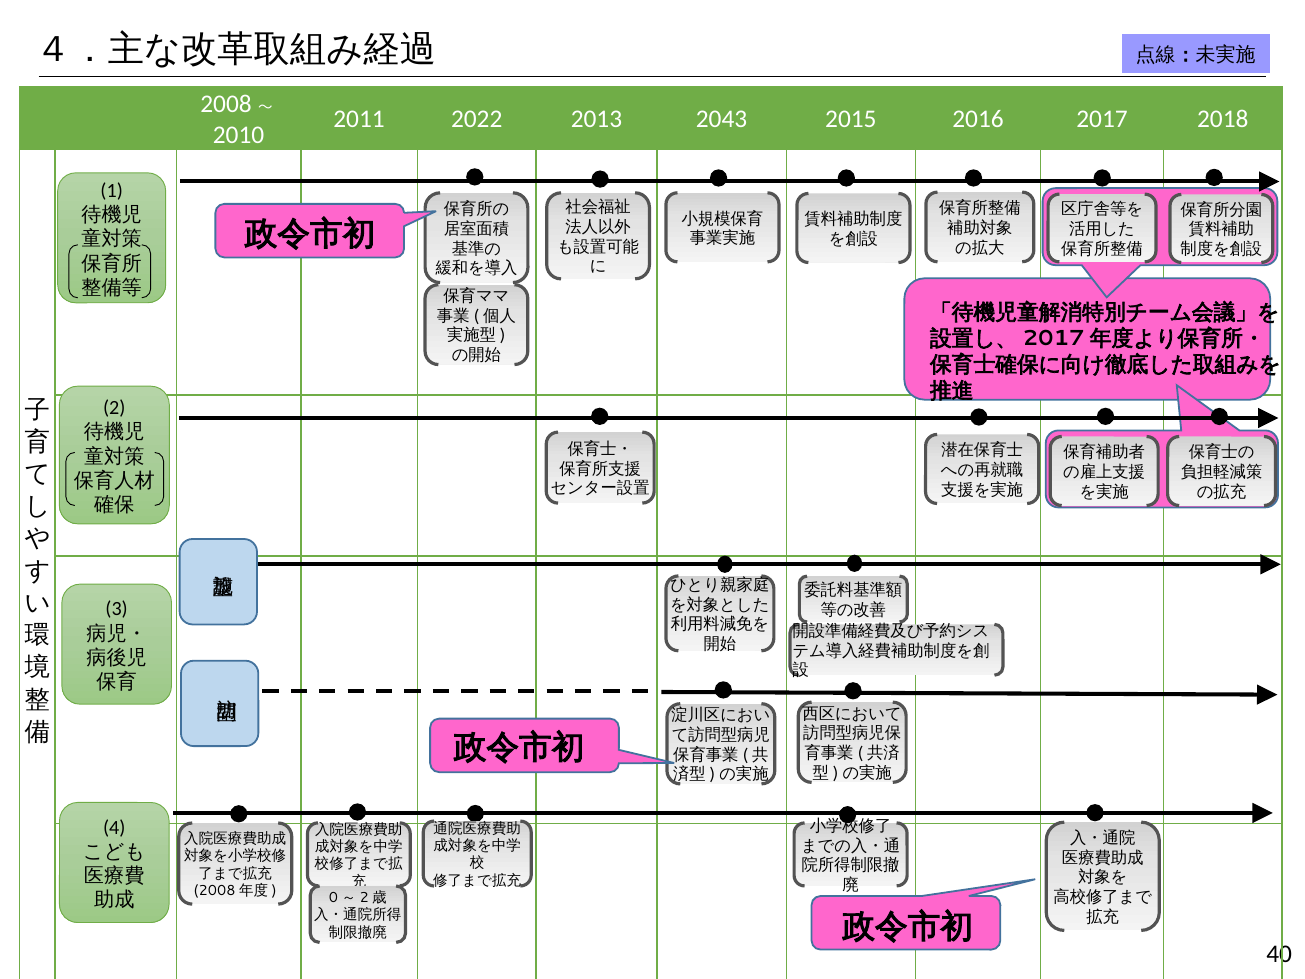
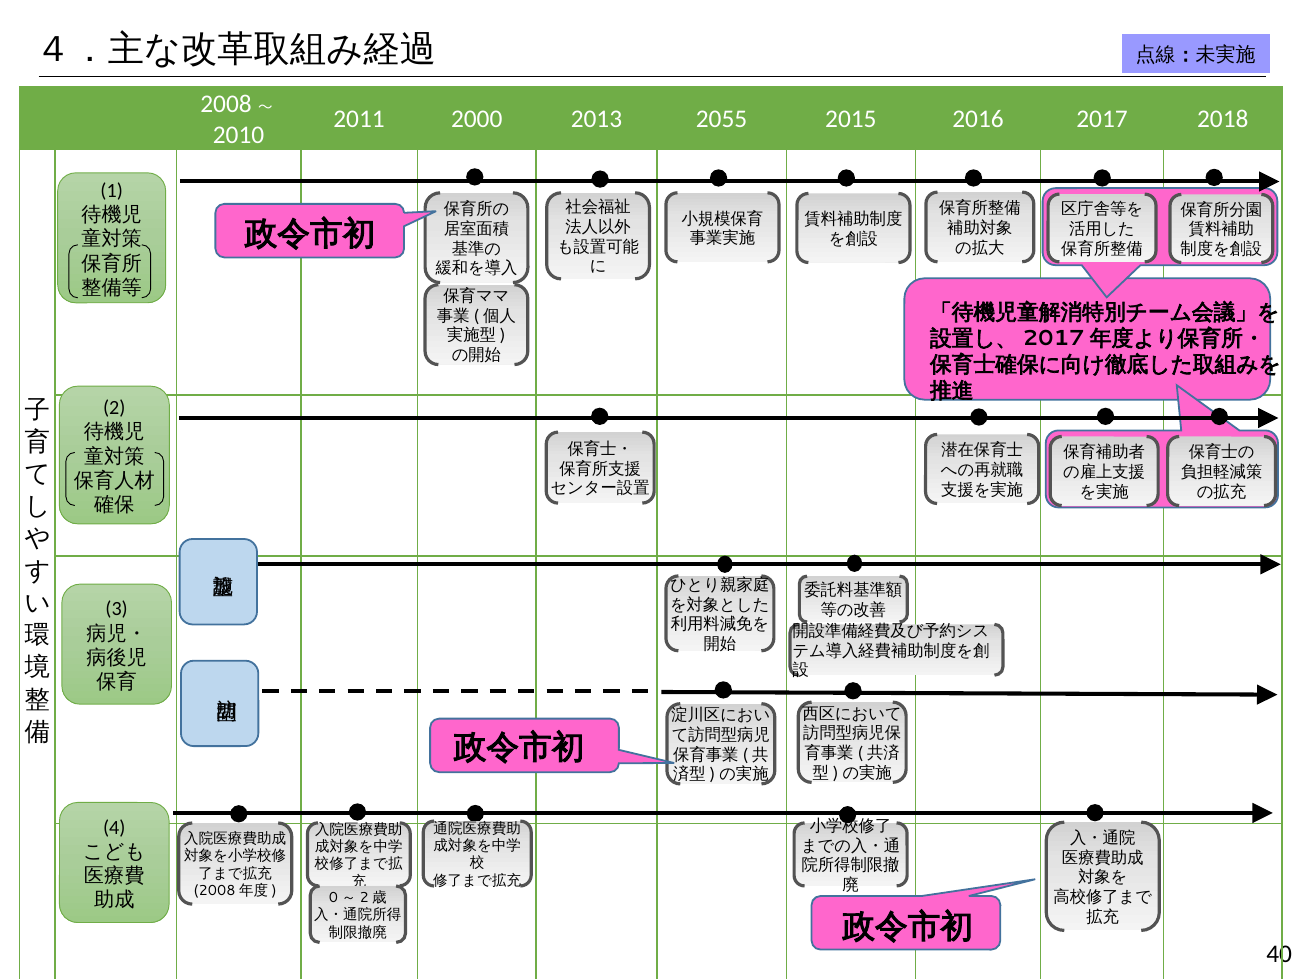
2022: 2022 -> 2000
2043: 2043 -> 2055
